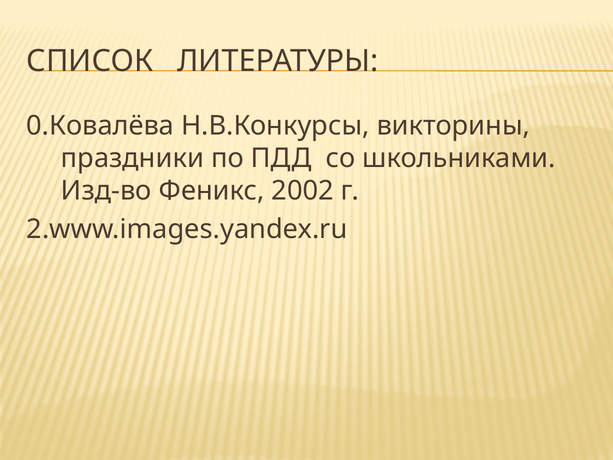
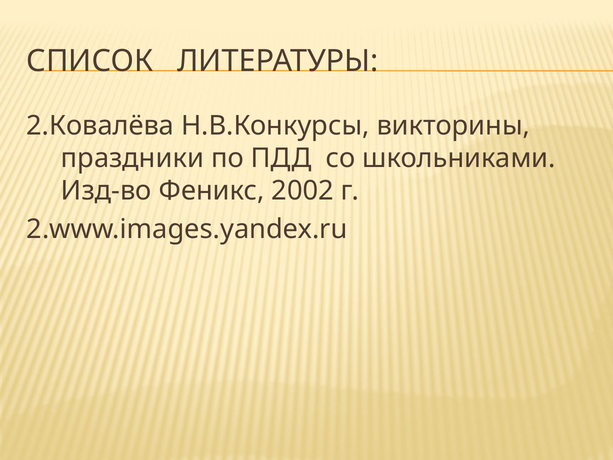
0.Ковалёва: 0.Ковалёва -> 2.Ковалёва
